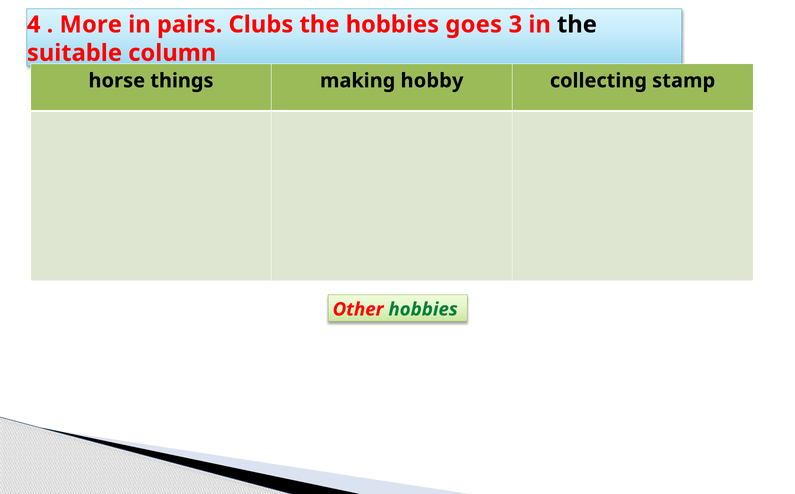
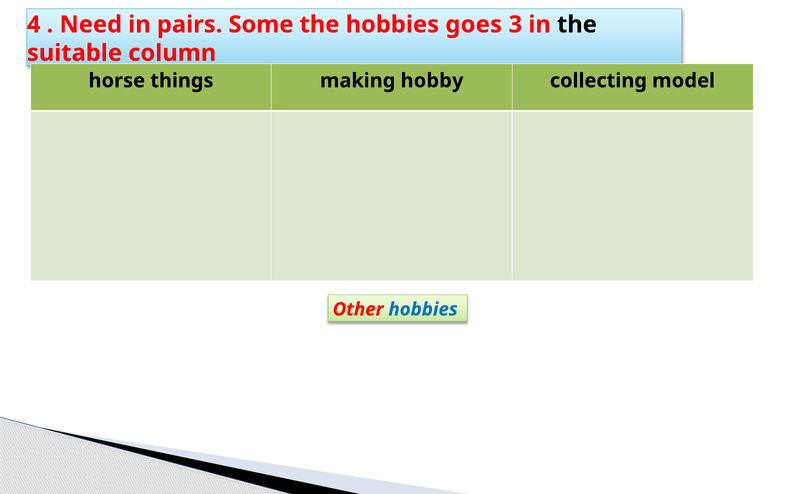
More: More -> Need
Clubs: Clubs -> Some
stamp: stamp -> model
hobbies at (423, 309) colour: green -> blue
